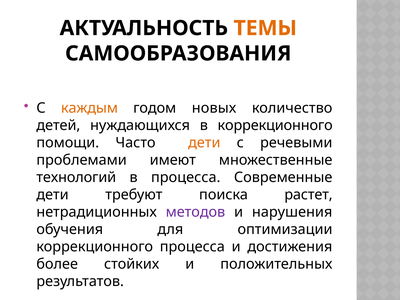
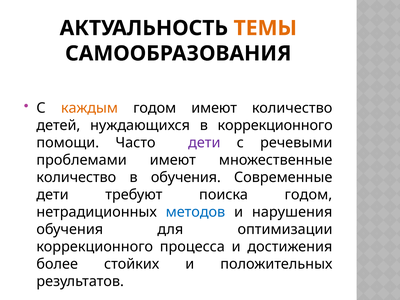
годом новых: новых -> имеют
дети at (204, 143) colour: orange -> purple
технологий at (76, 177): технологий -> количество
в процесса: процесса -> обучения
поиска растет: растет -> годом
методов colour: purple -> blue
